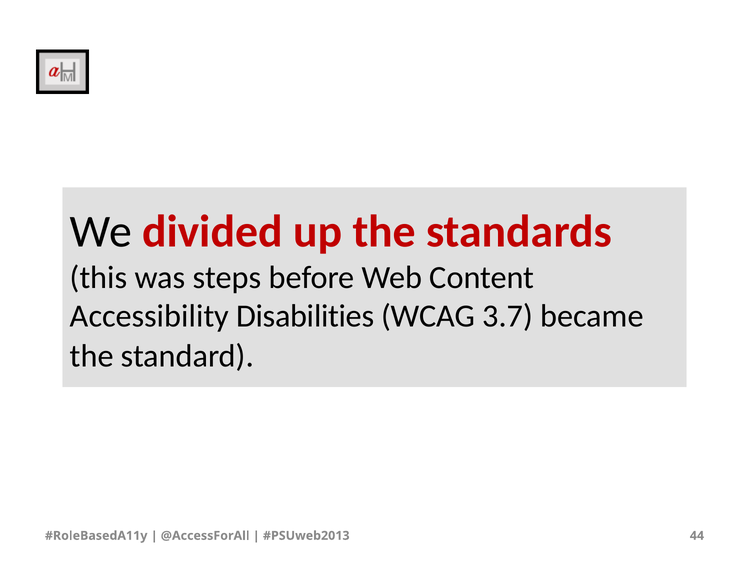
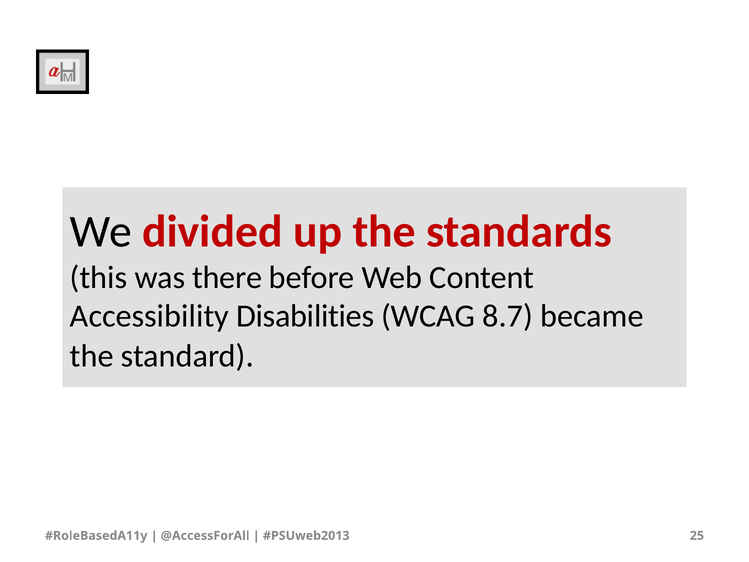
steps: steps -> there
3.7: 3.7 -> 8.7
44: 44 -> 25
